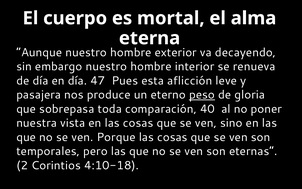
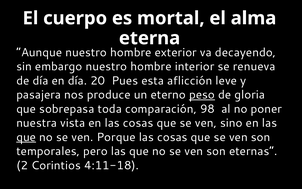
47: 47 -> 20
40: 40 -> 98
que at (26, 137) underline: none -> present
4:10-18: 4:10-18 -> 4:11-18
